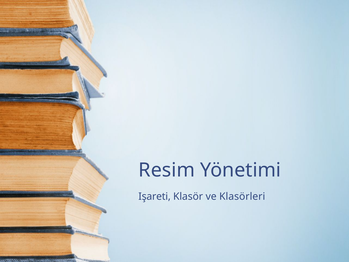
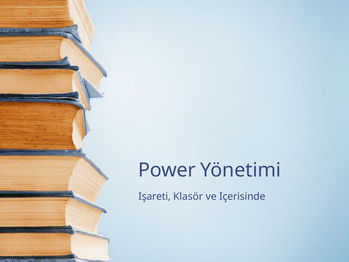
Resim: Resim -> Power
Klasörleri: Klasörleri -> Içerisinde
